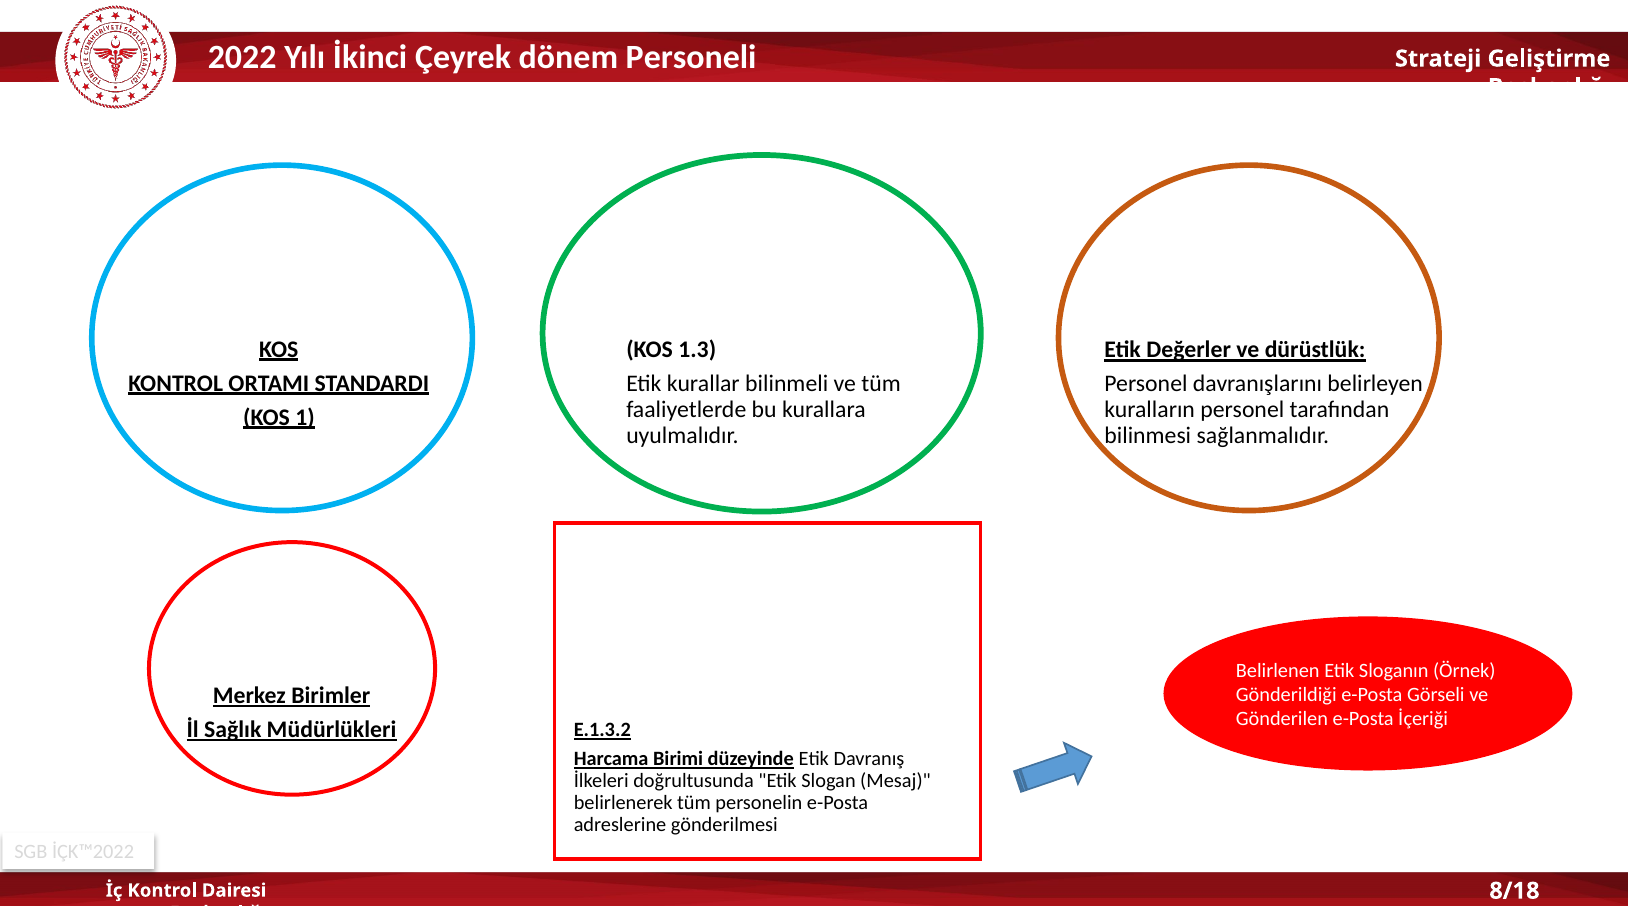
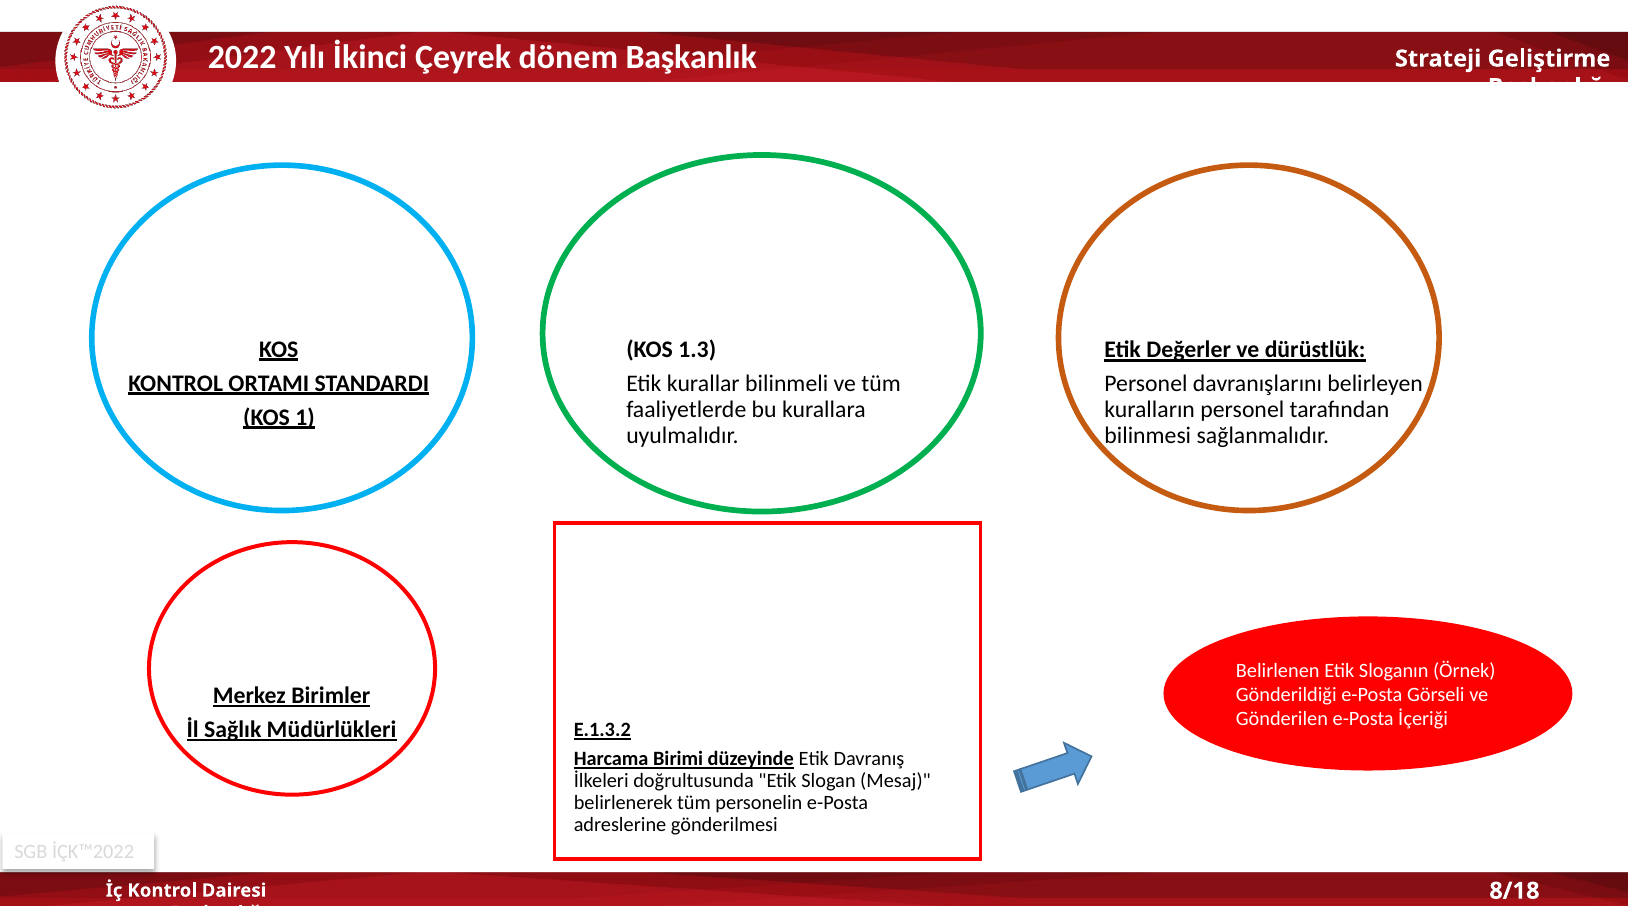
Personeli: Personeli -> Başkanlık
